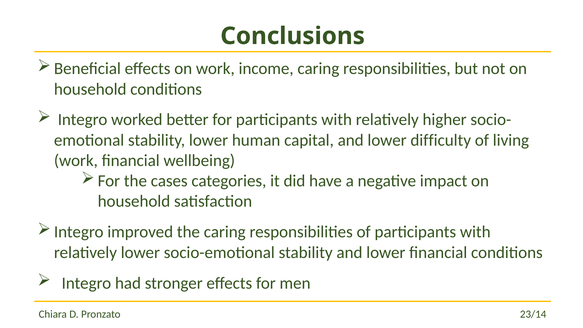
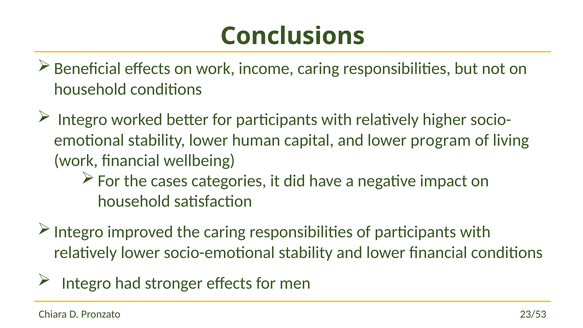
difficulty: difficulty -> program
23/14: 23/14 -> 23/53
